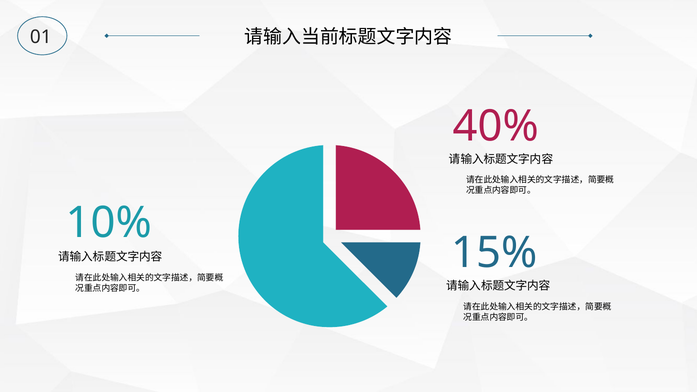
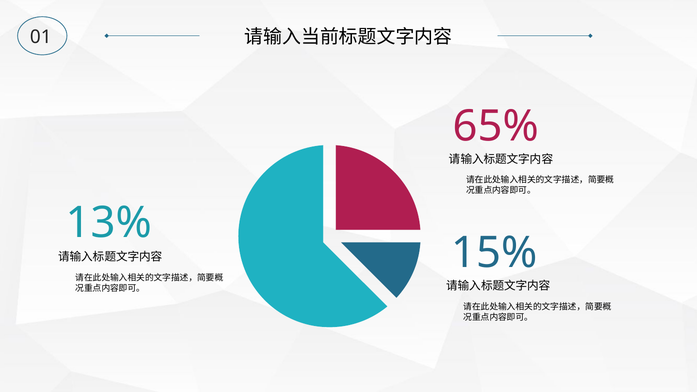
40%: 40% -> 65%
10%: 10% -> 13%
